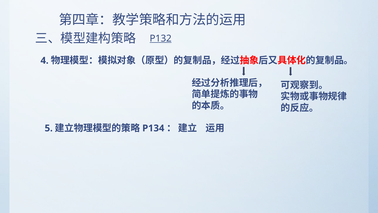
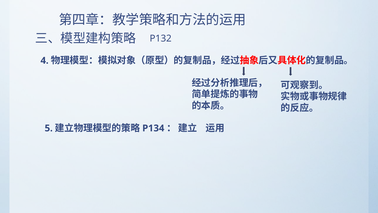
P132 underline: present -> none
